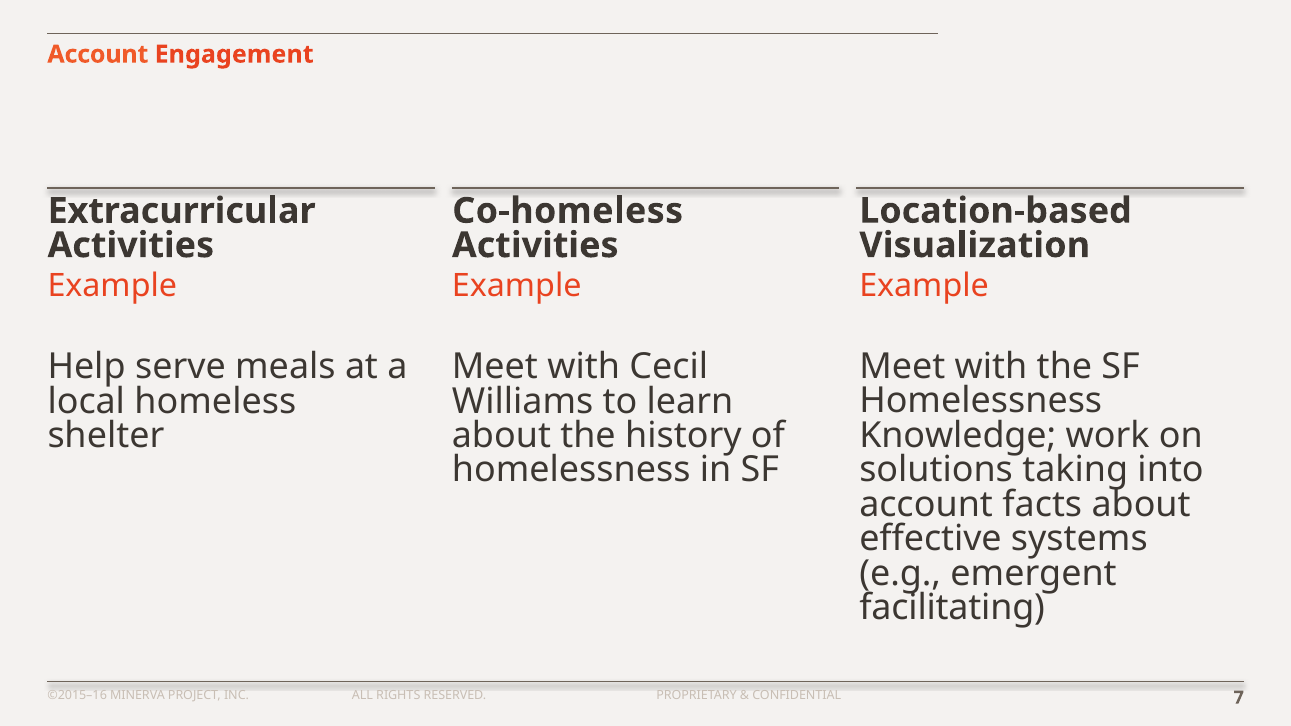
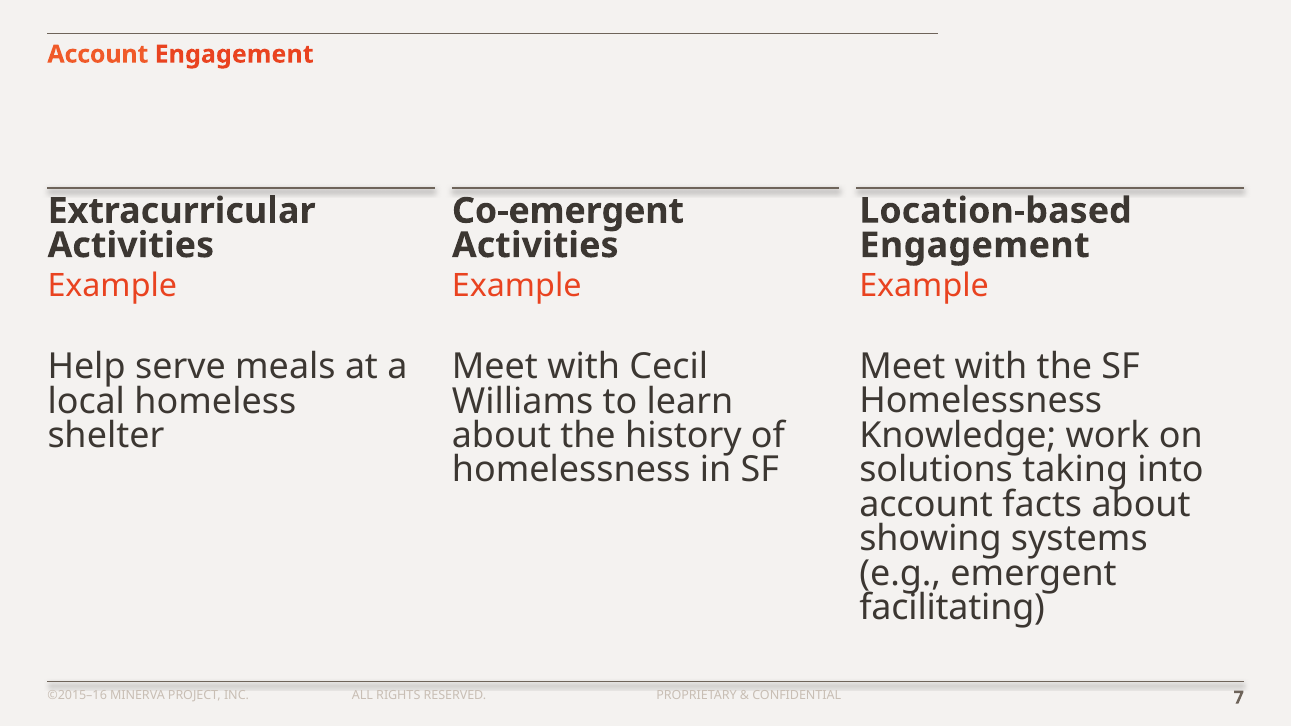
Co-homeless: Co-homeless -> Co-emergent
Visualization at (975, 245): Visualization -> Engagement
effective: effective -> showing
